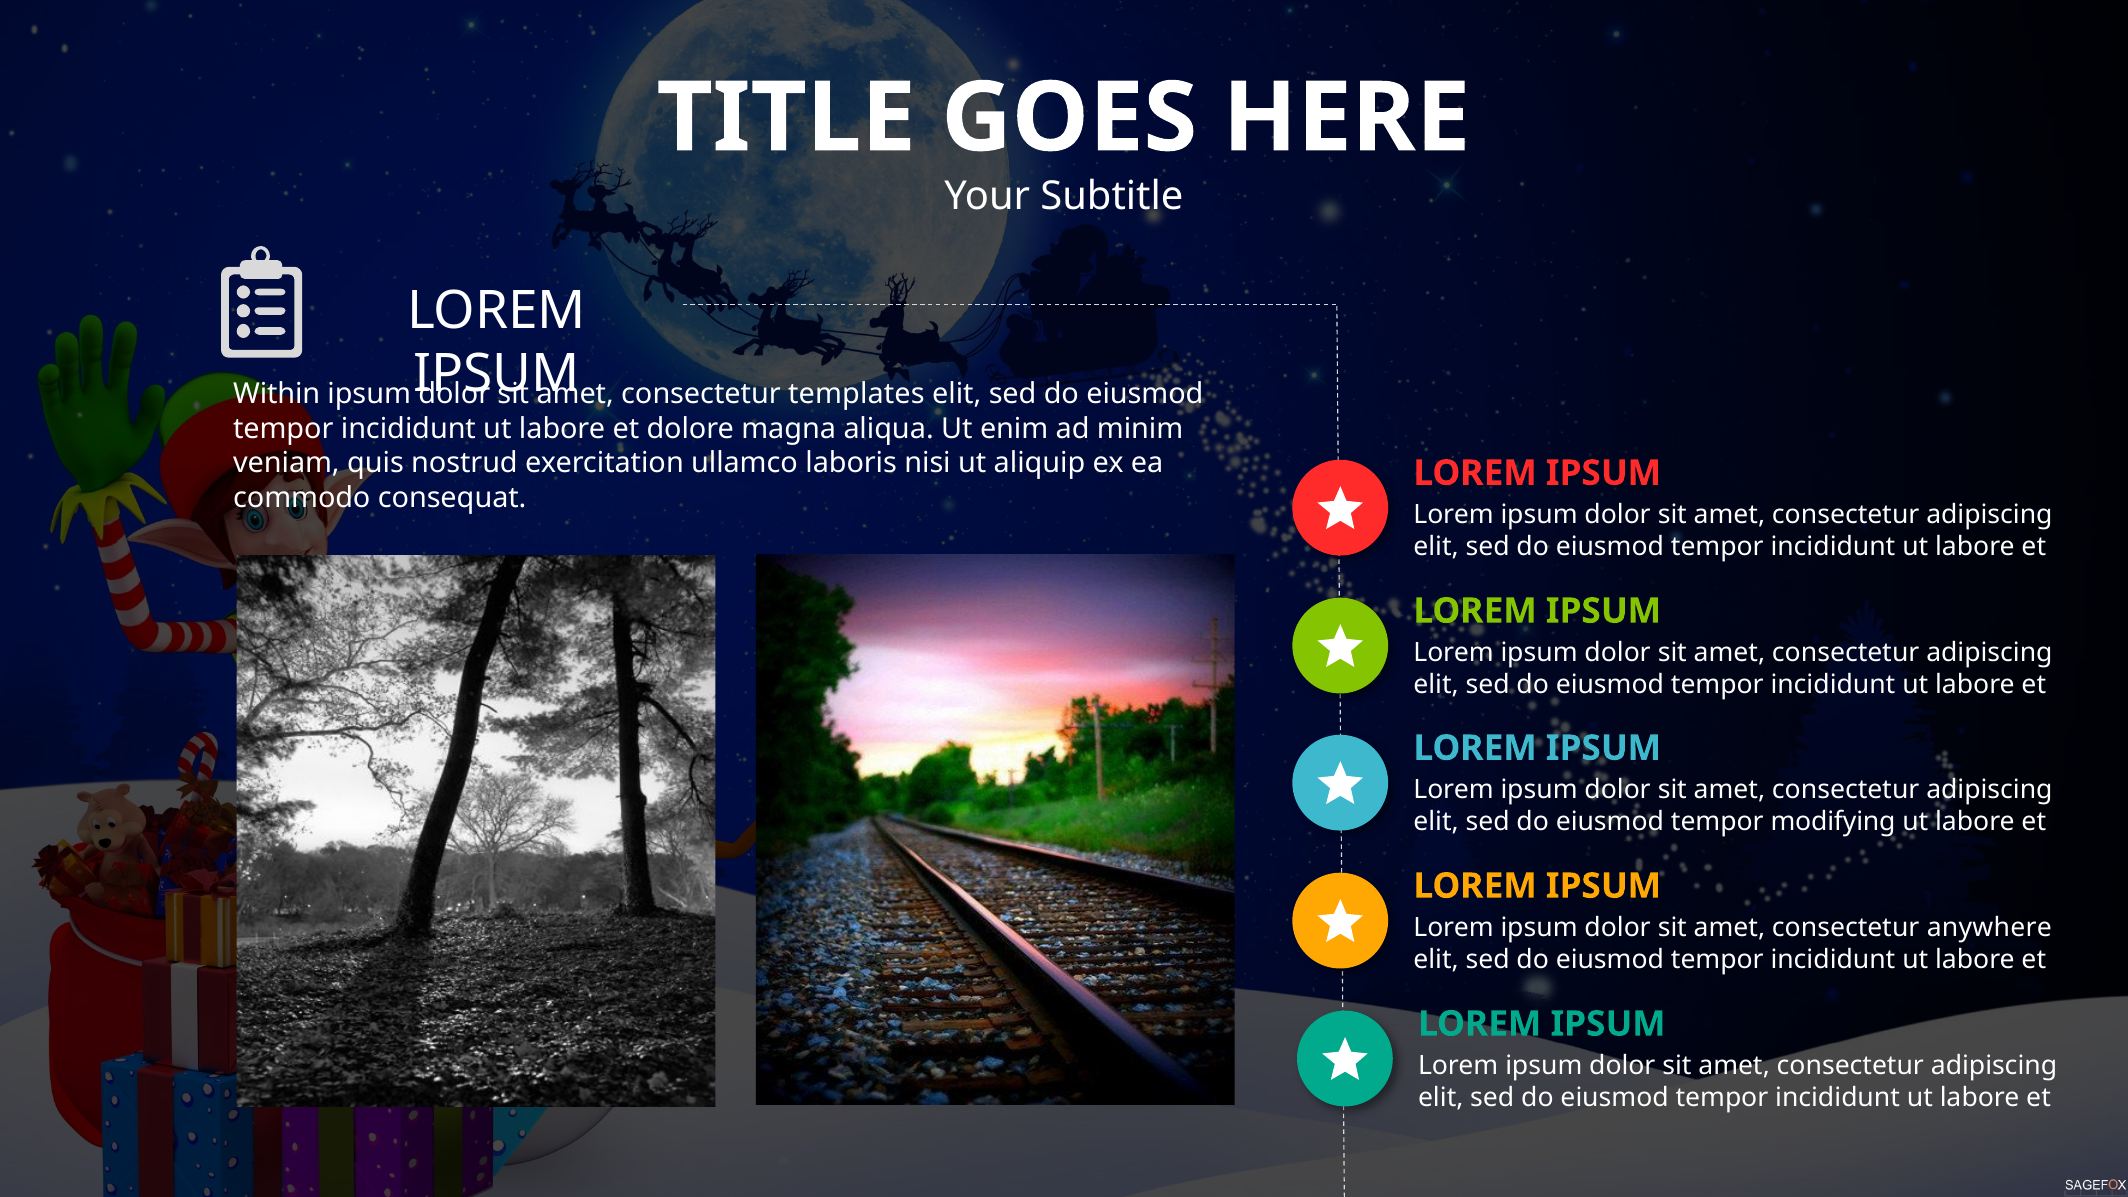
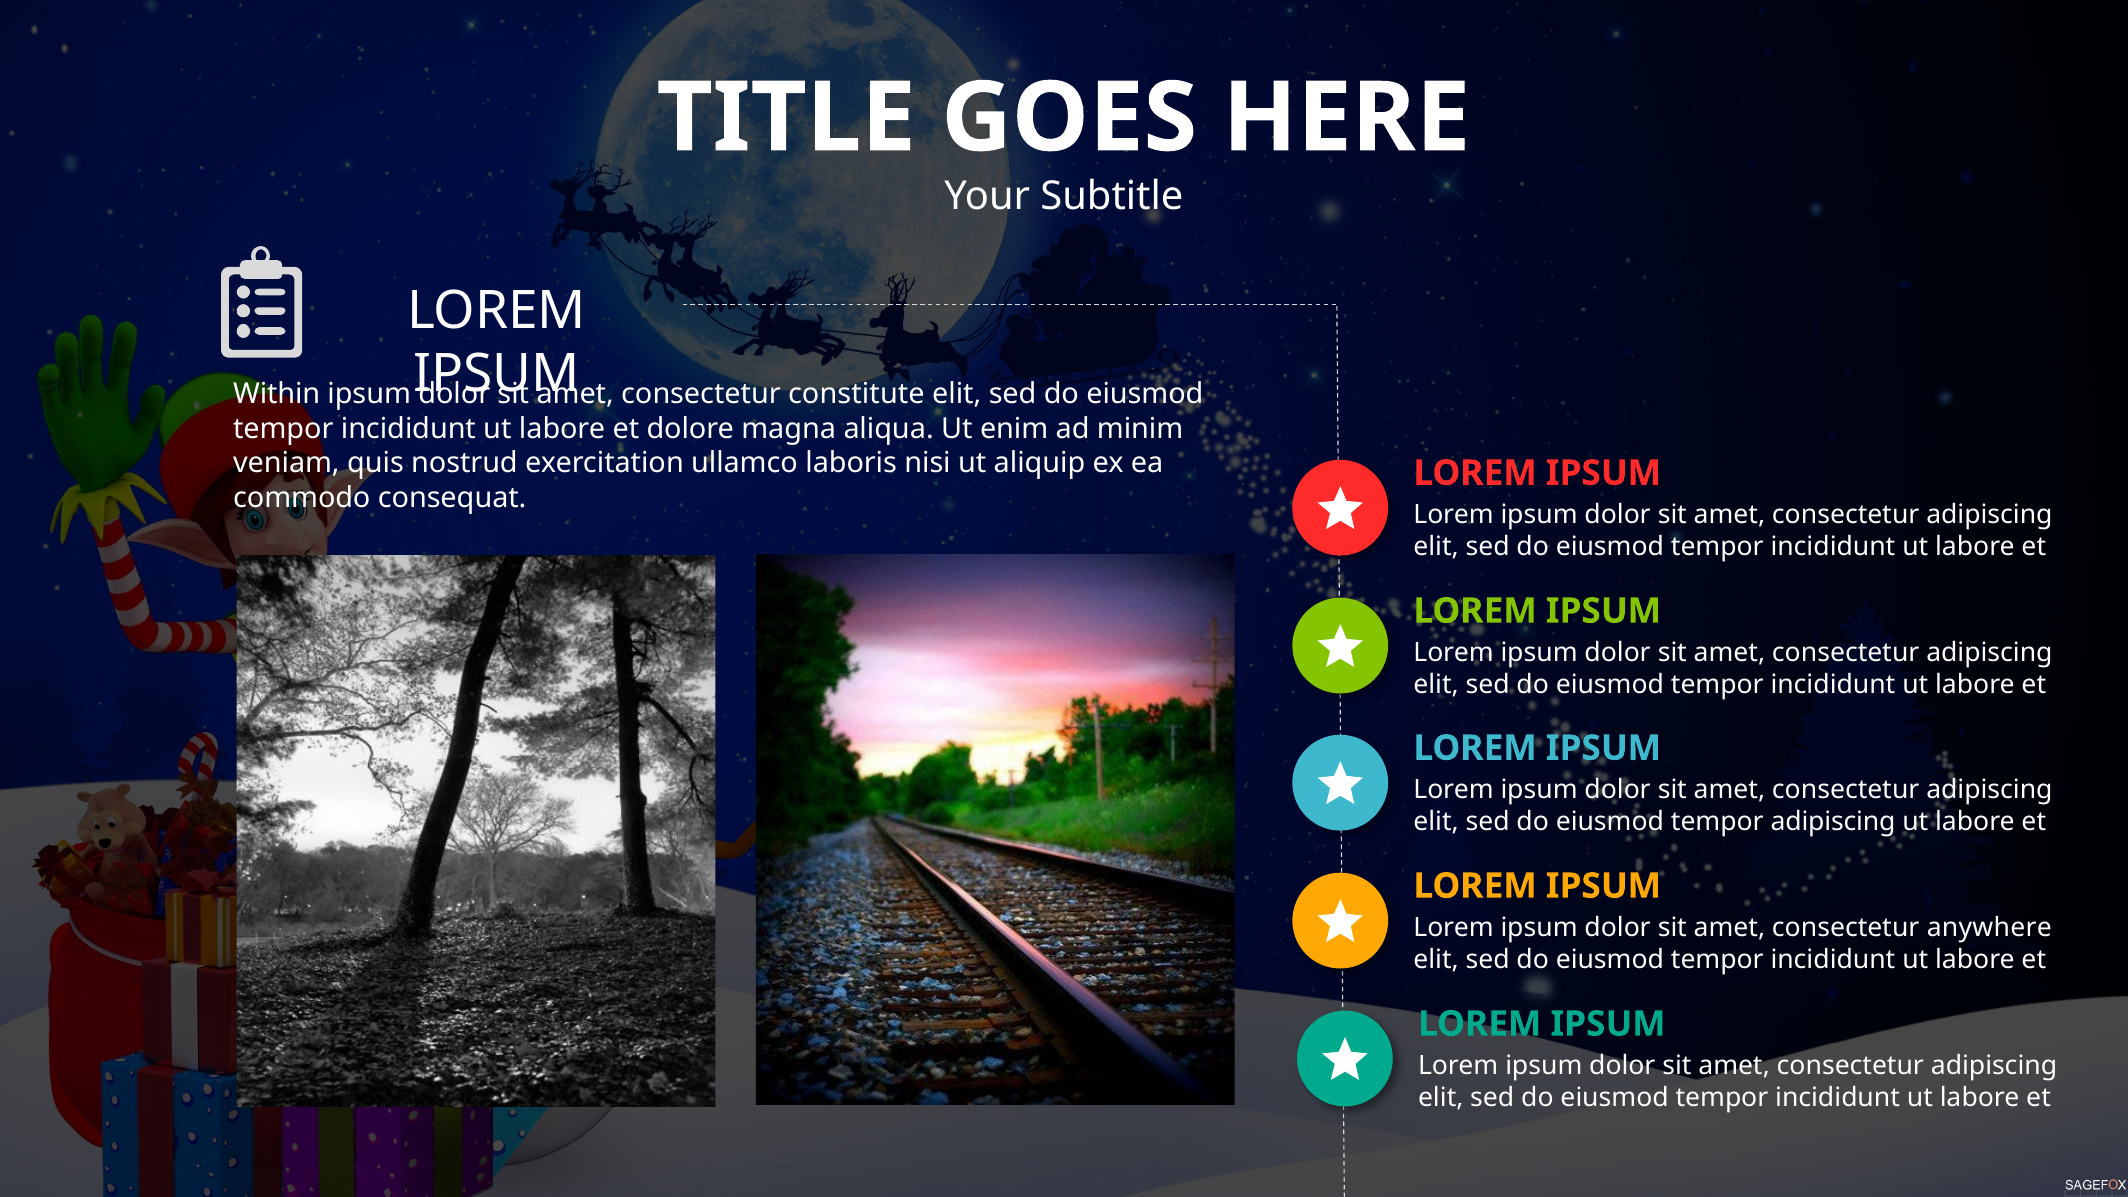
templates: templates -> constitute
tempor modifying: modifying -> adipiscing
